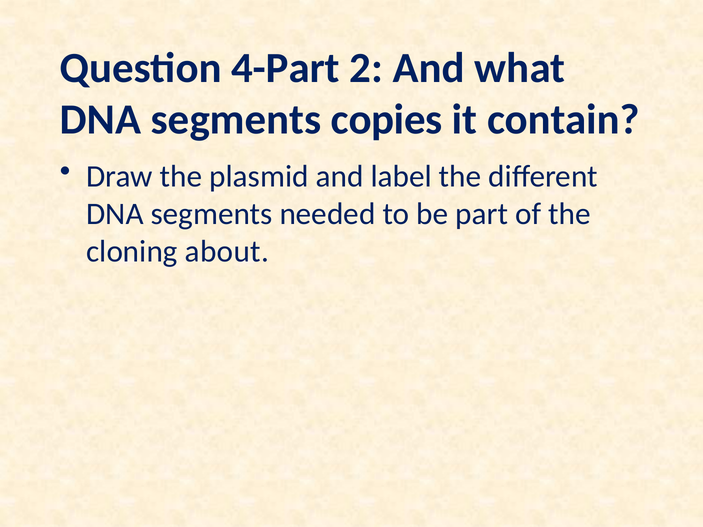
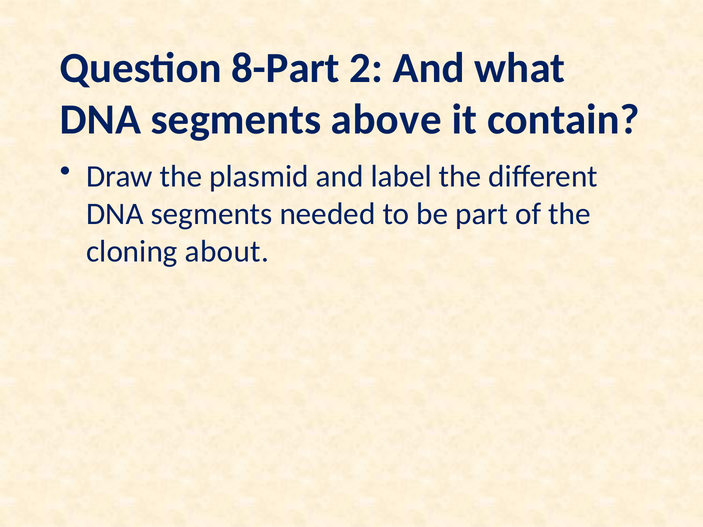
4-Part: 4-Part -> 8-Part
copies: copies -> above
